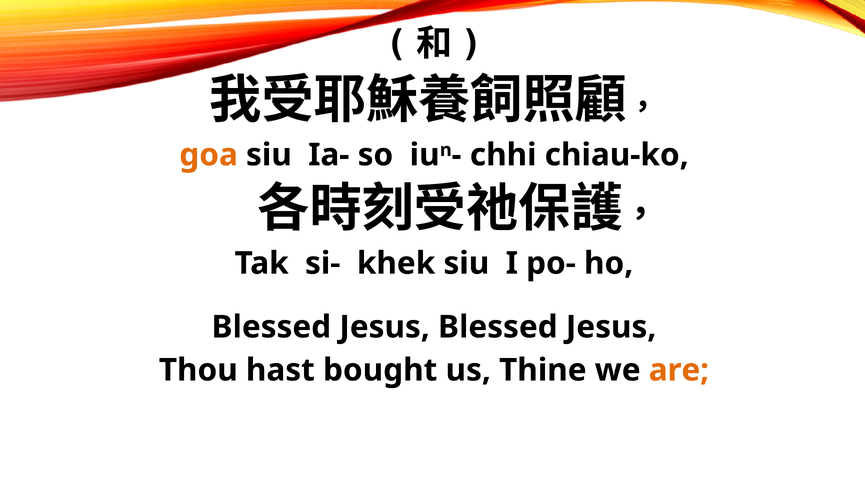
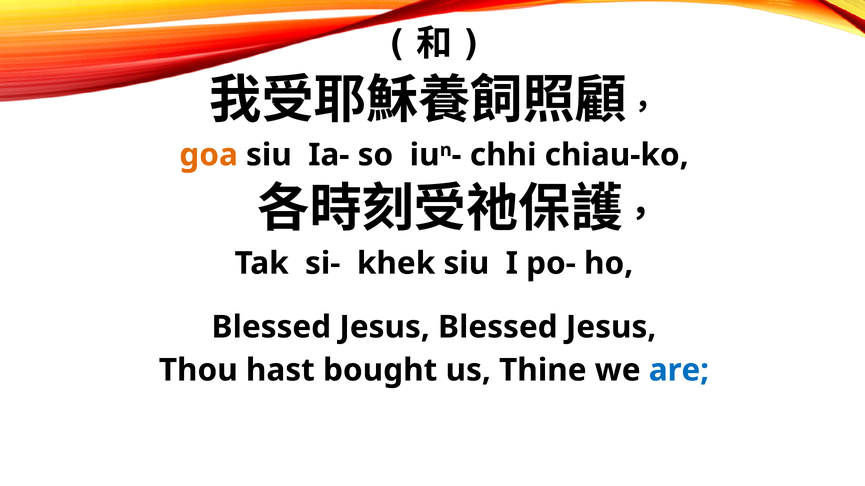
are colour: orange -> blue
